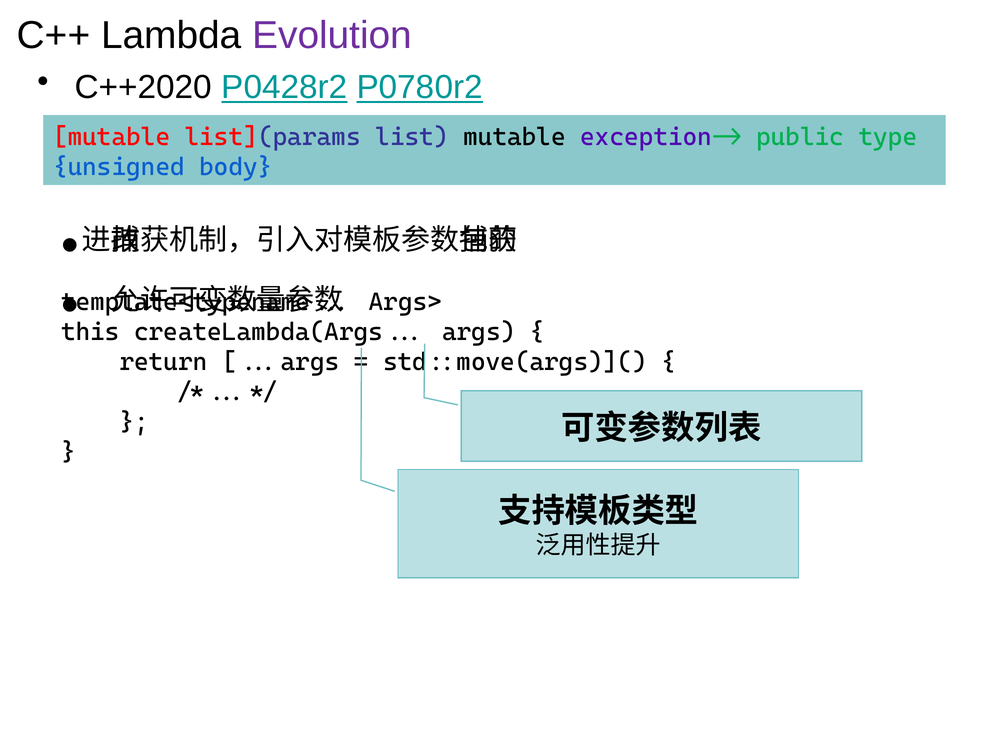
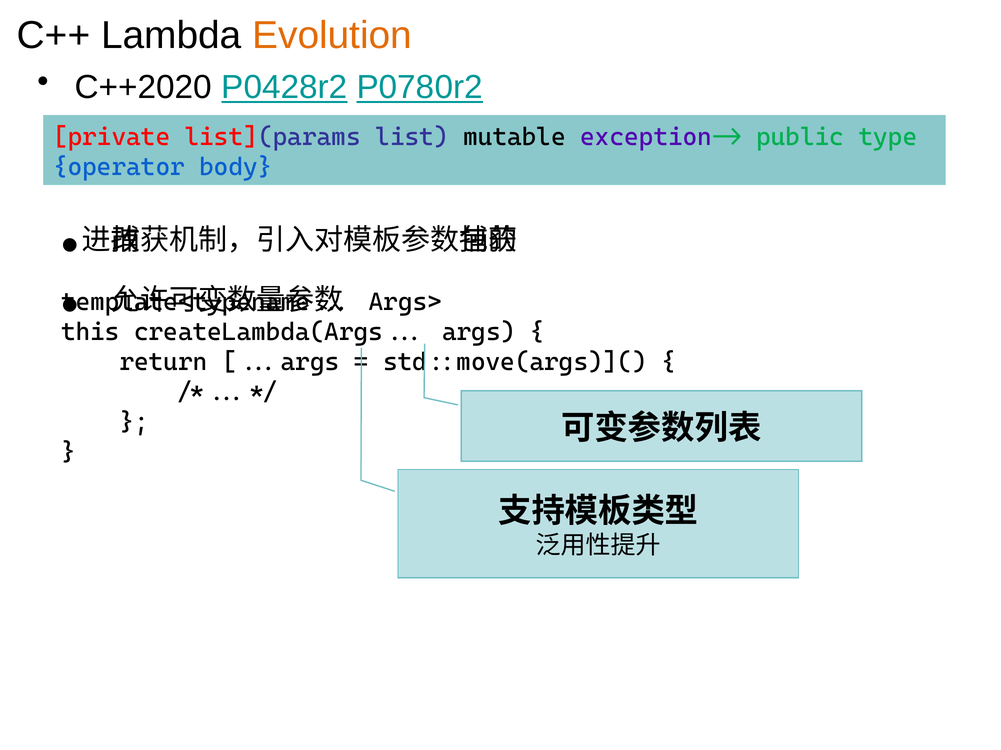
Evolution colour: purple -> orange
mutable at (112, 137): mutable -> private
unsigned: unsigned -> operator
